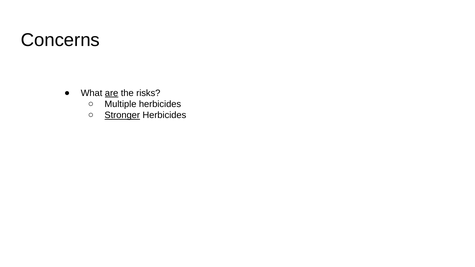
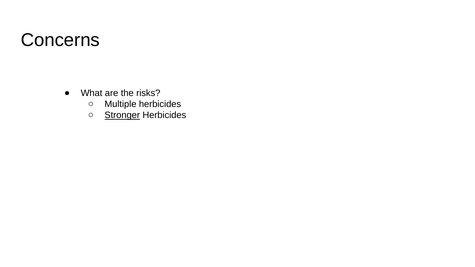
are underline: present -> none
